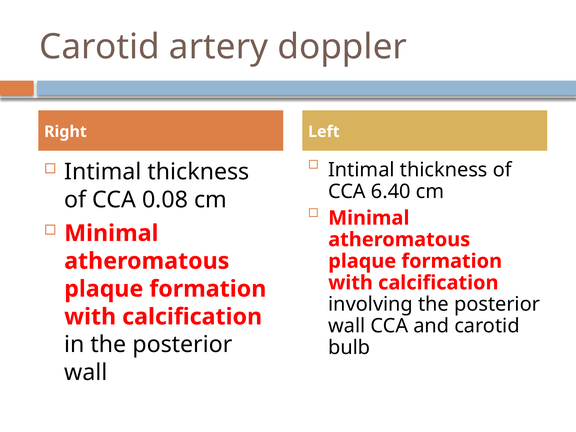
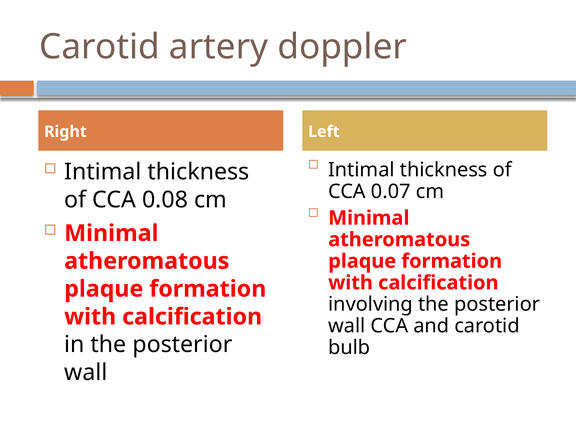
6.40: 6.40 -> 0.07
